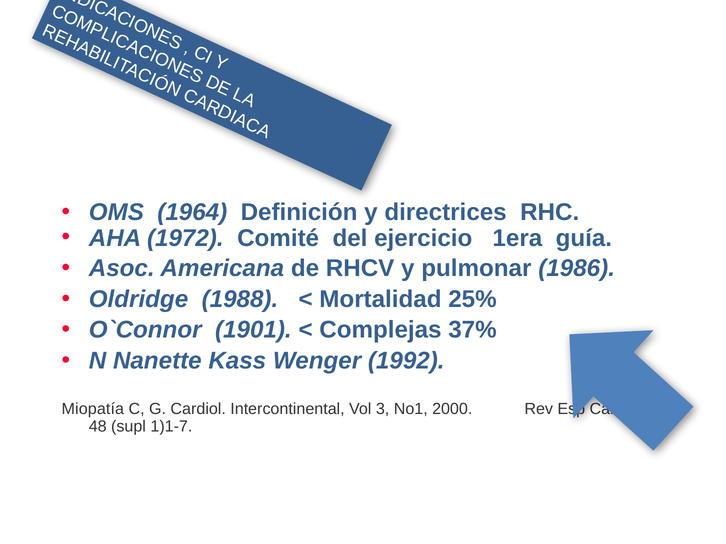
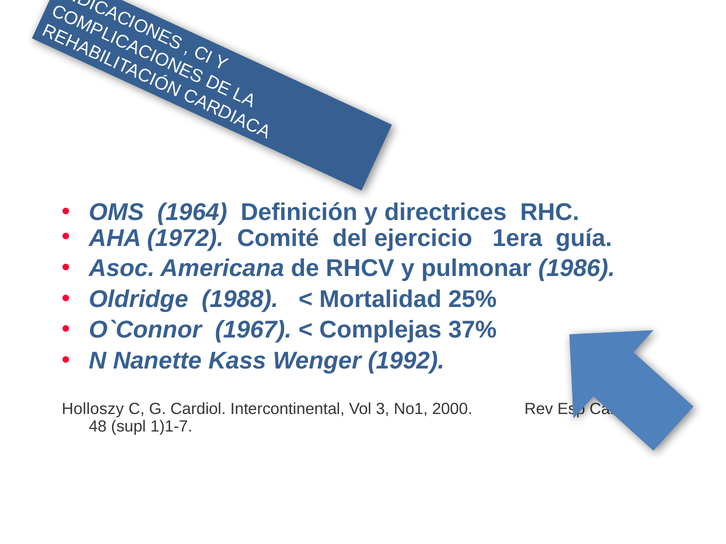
1901: 1901 -> 1967
Miopatía: Miopatía -> Holloszy
